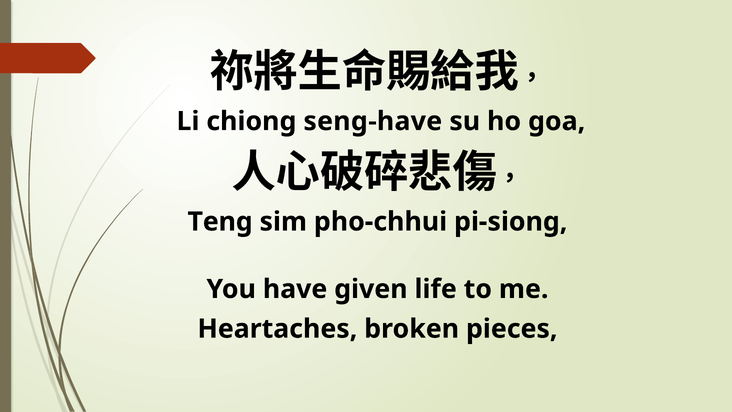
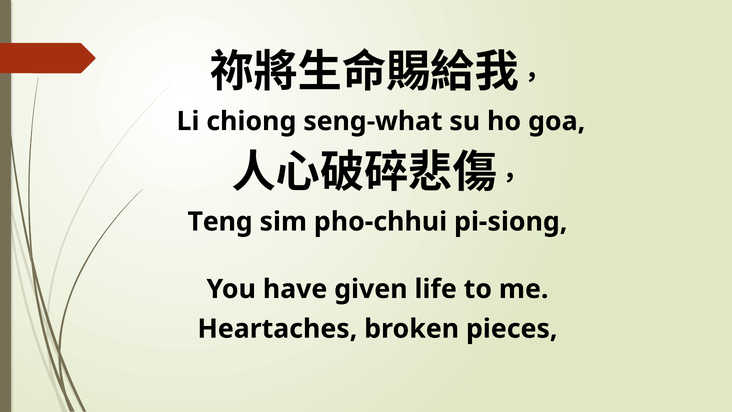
seng-have: seng-have -> seng-what
